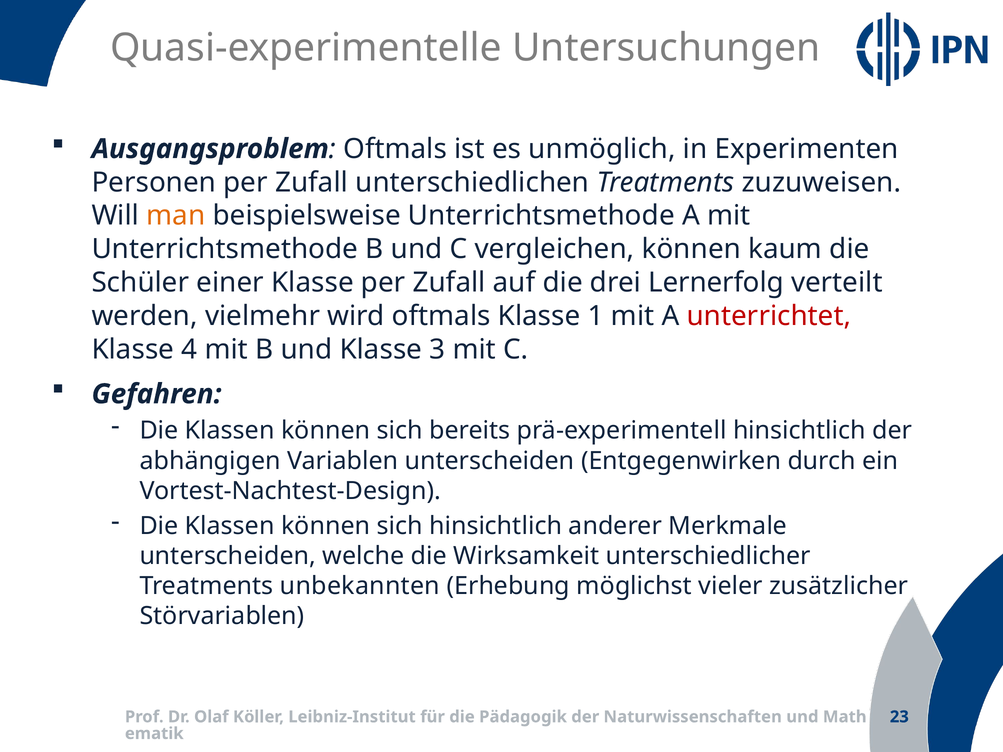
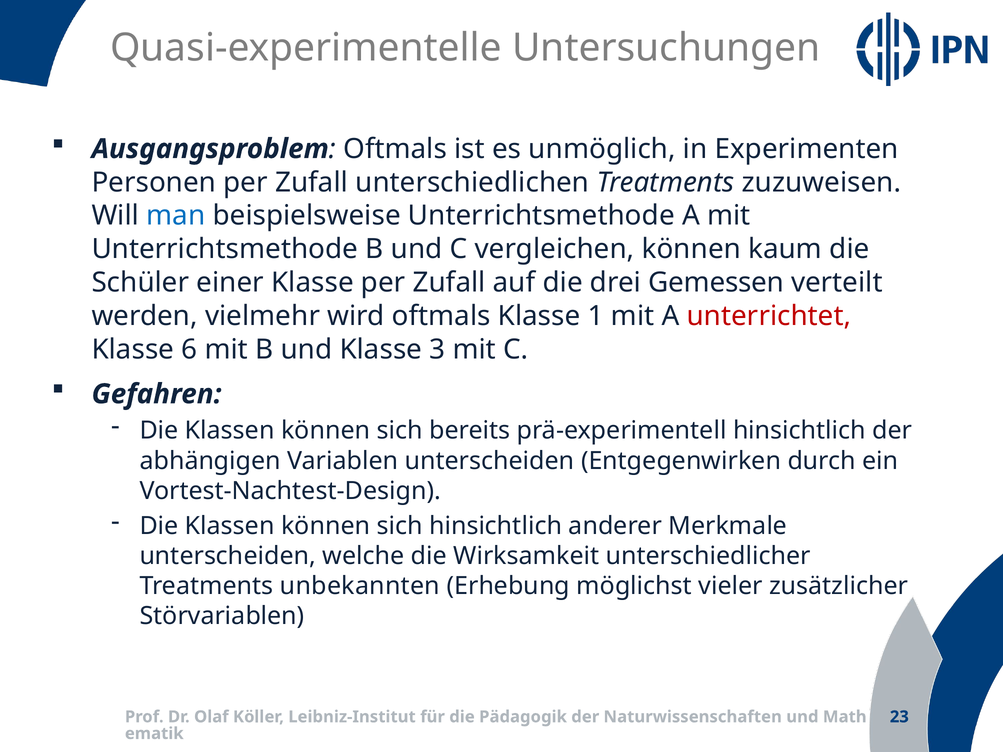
man colour: orange -> blue
Lernerfolg: Lernerfolg -> Gemessen
4: 4 -> 6
